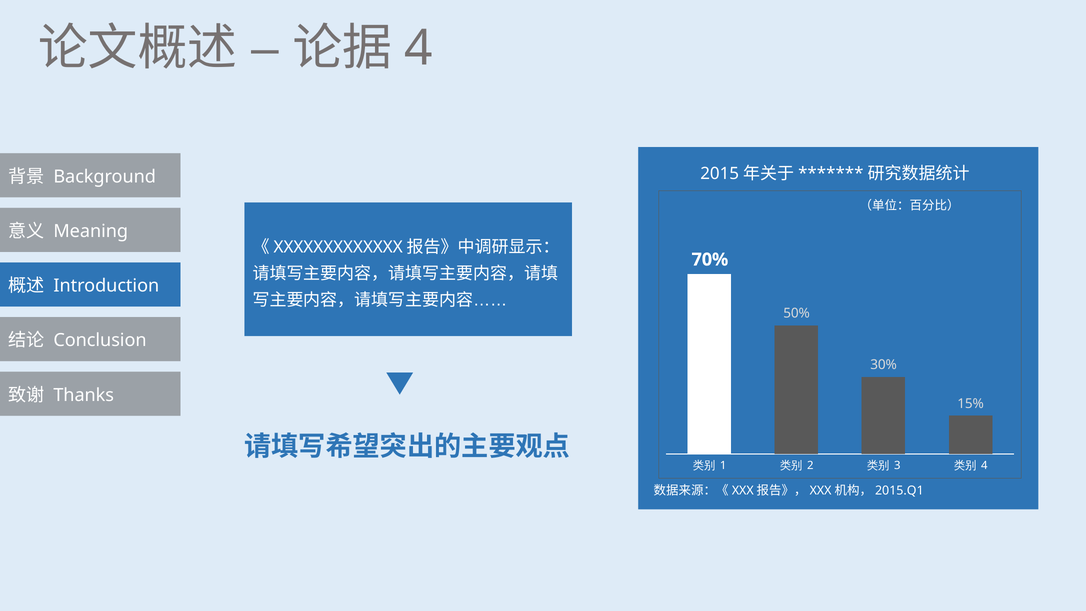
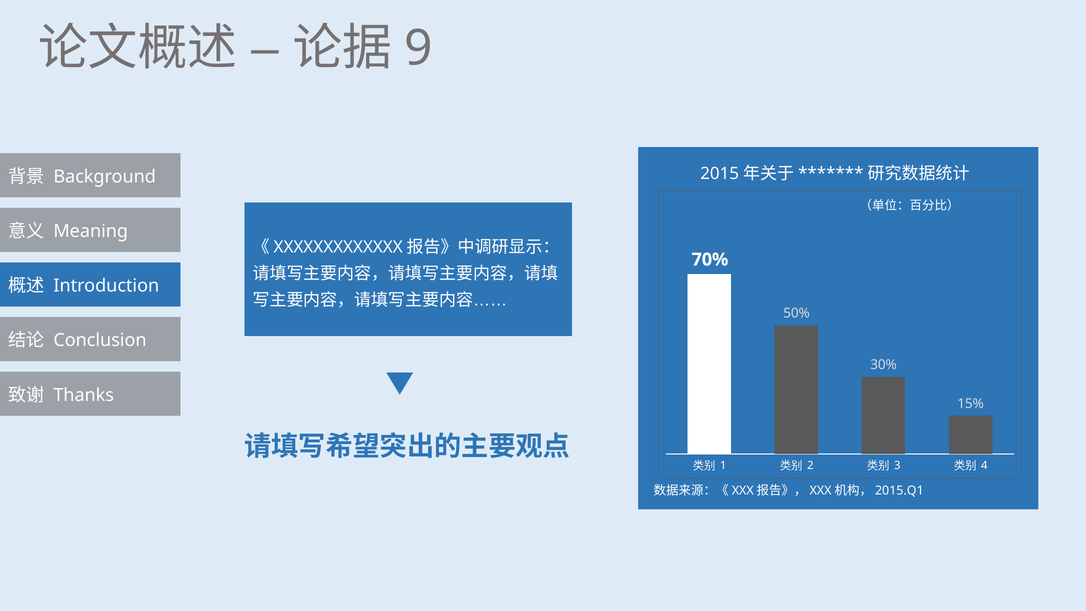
4 at (419, 48): 4 -> 9
